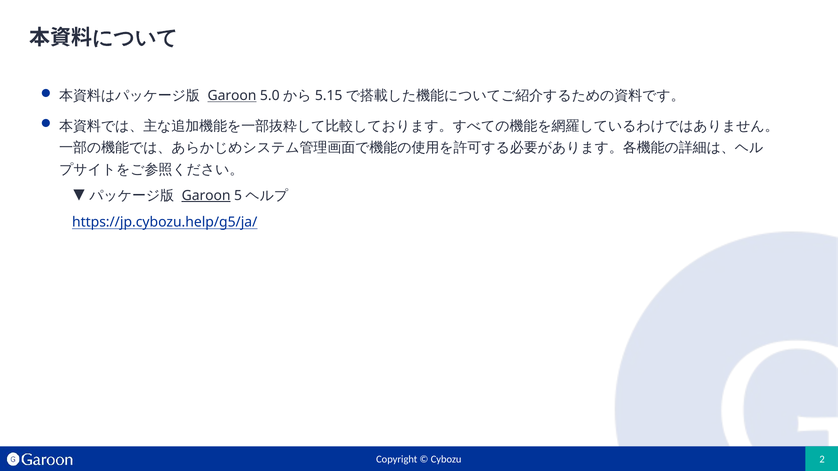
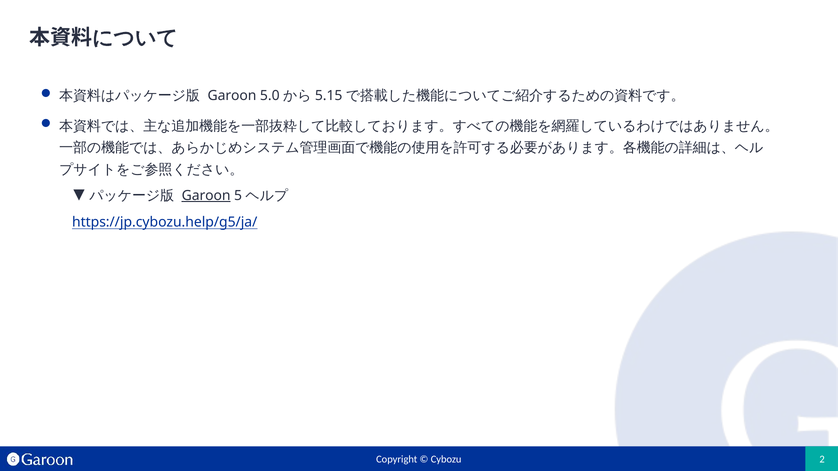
Garoon at (232, 96) underline: present -> none
